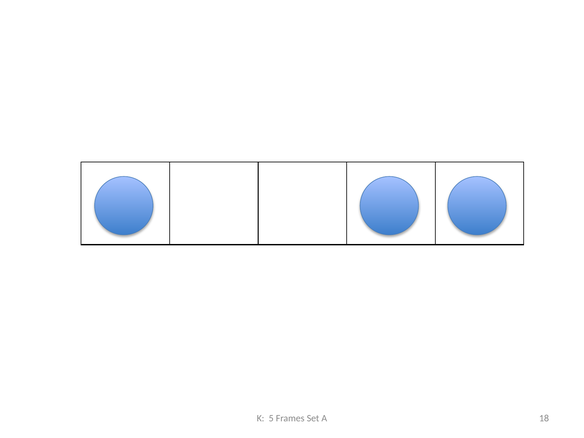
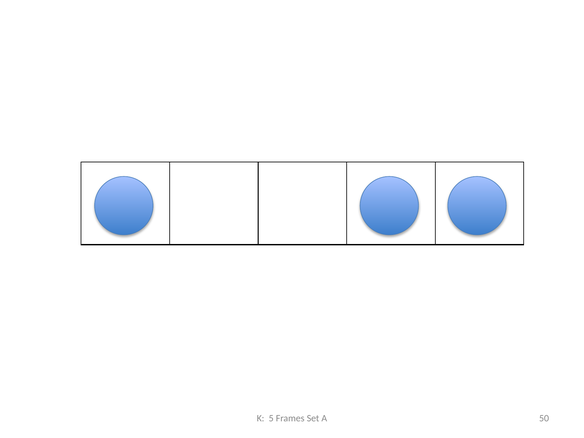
18: 18 -> 50
